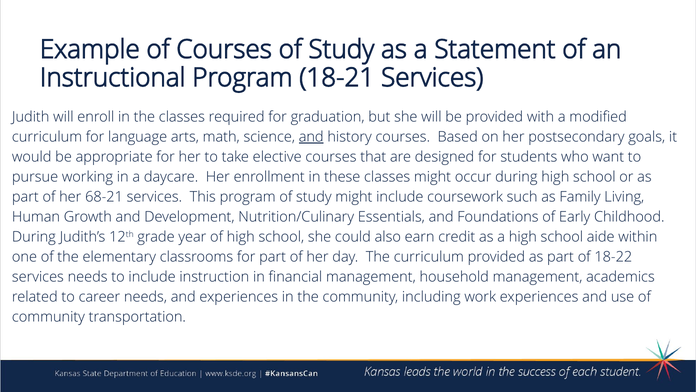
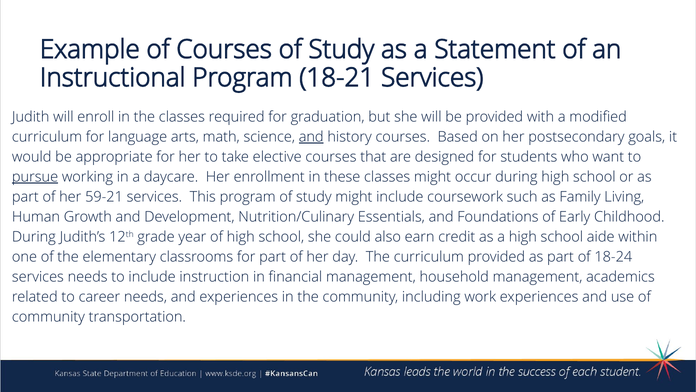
pursue underline: none -> present
68-21: 68-21 -> 59-21
18-22: 18-22 -> 18-24
